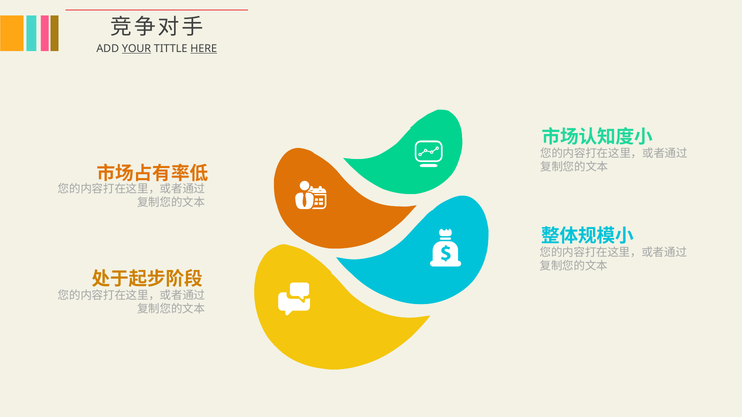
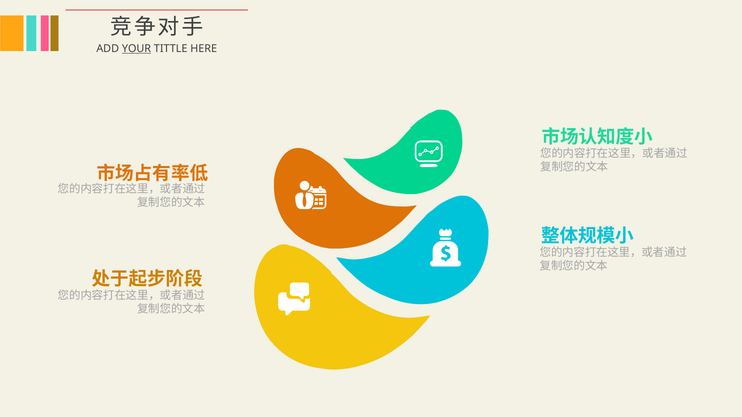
HERE underline: present -> none
